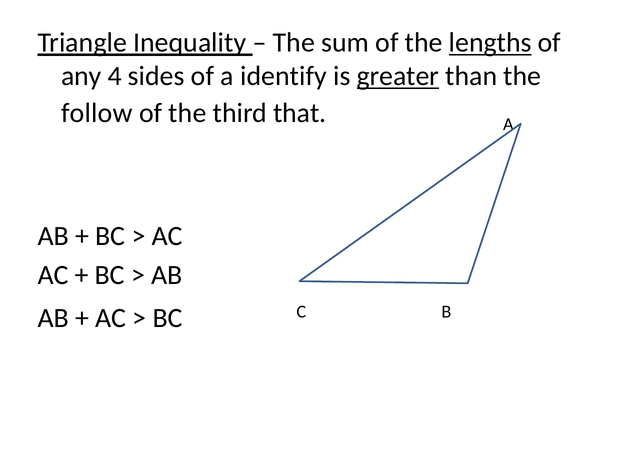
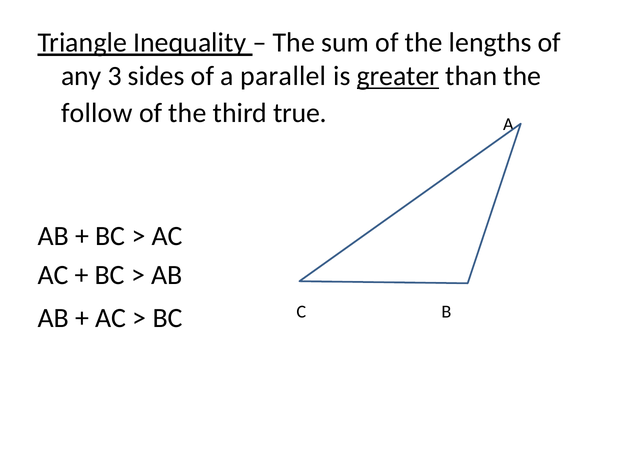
lengths underline: present -> none
4: 4 -> 3
identify: identify -> parallel
that: that -> true
